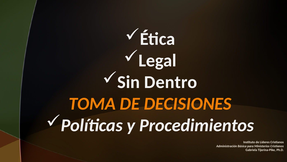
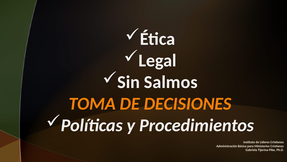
Dentro: Dentro -> Salmos
